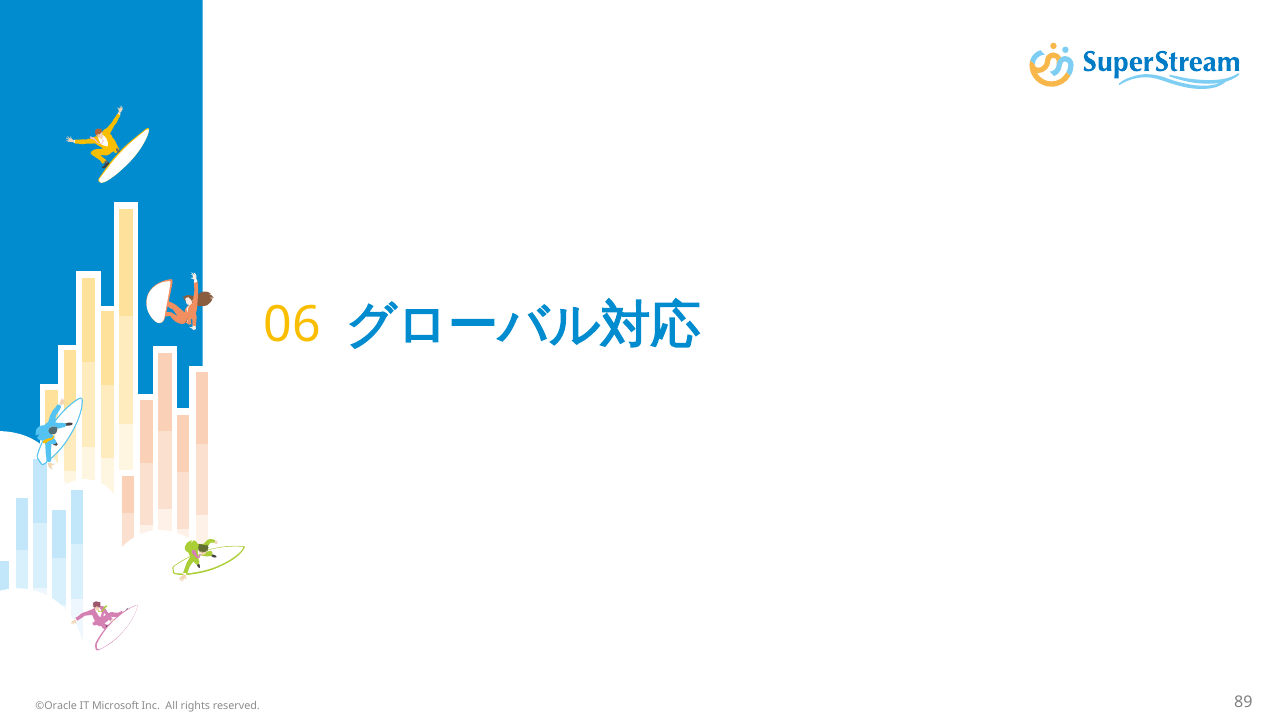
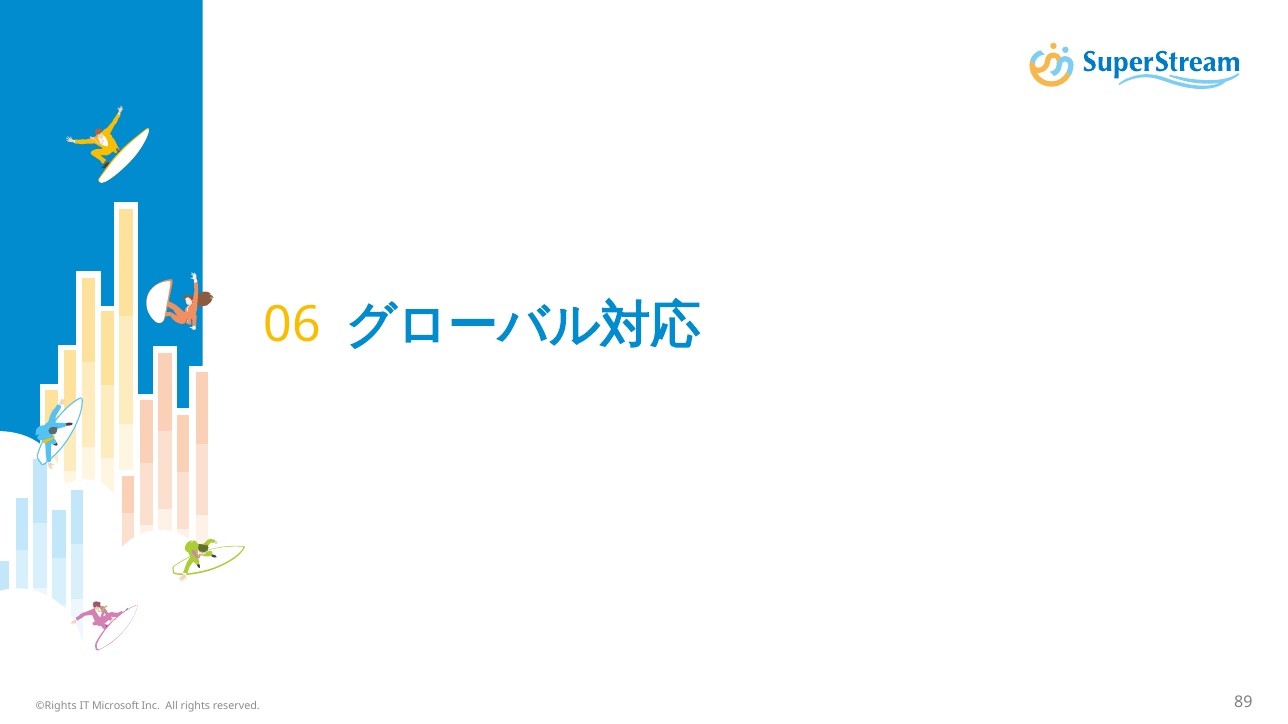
©Oracle: ©Oracle -> ©Rights
